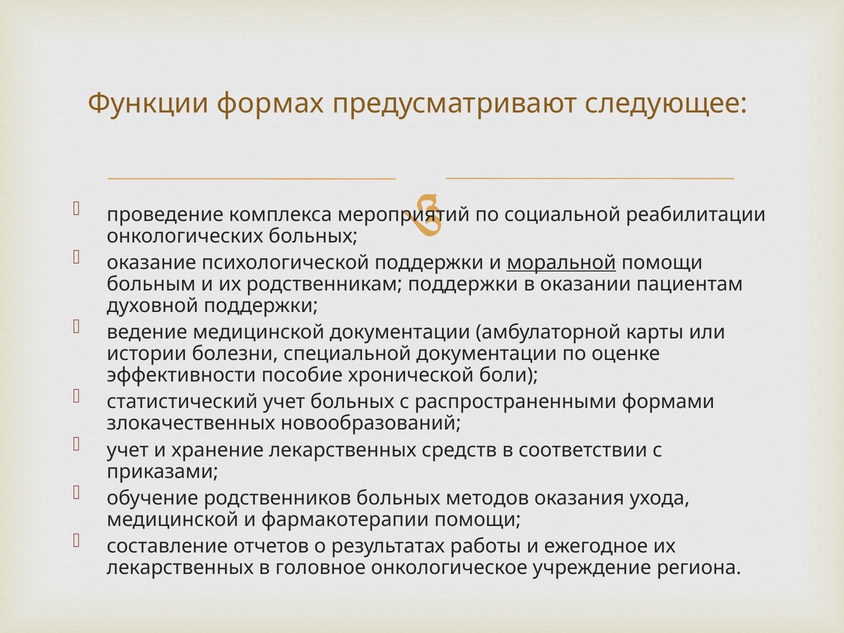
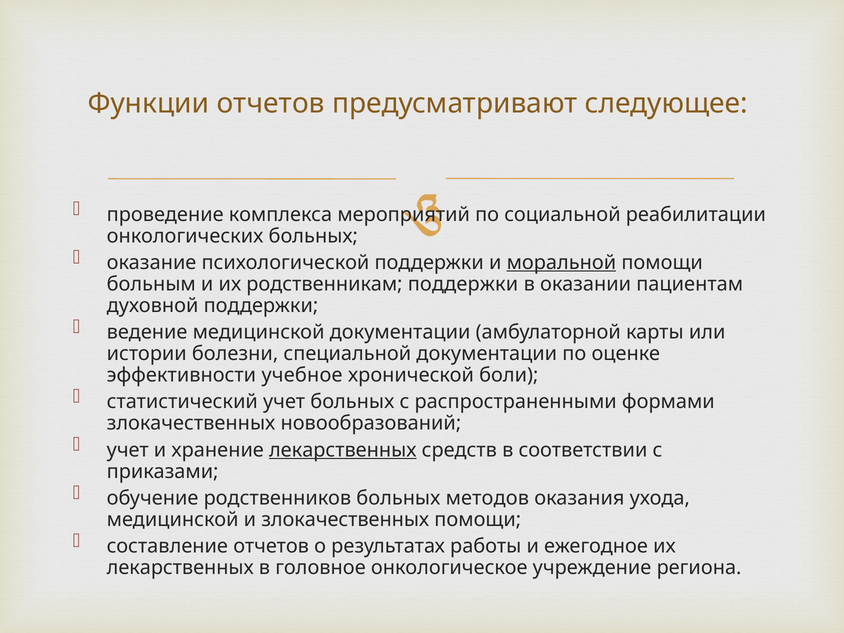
Функции формах: формах -> отчетов
пособие: пособие -> учебное
лекарственных at (343, 450) underline: none -> present
и фармакотерапии: фармакотерапии -> злокачественных
